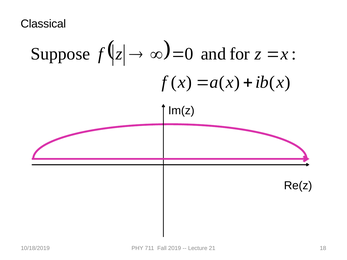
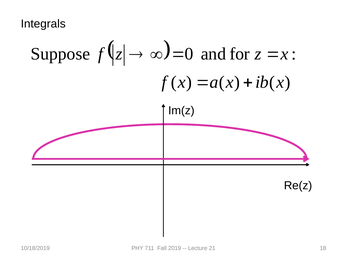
Classical: Classical -> Integrals
